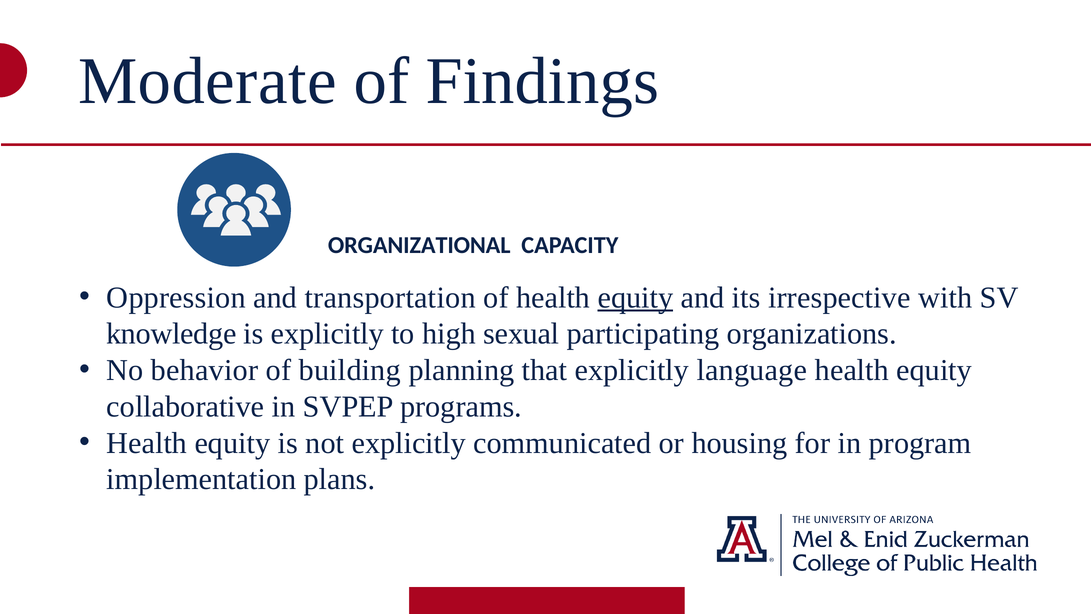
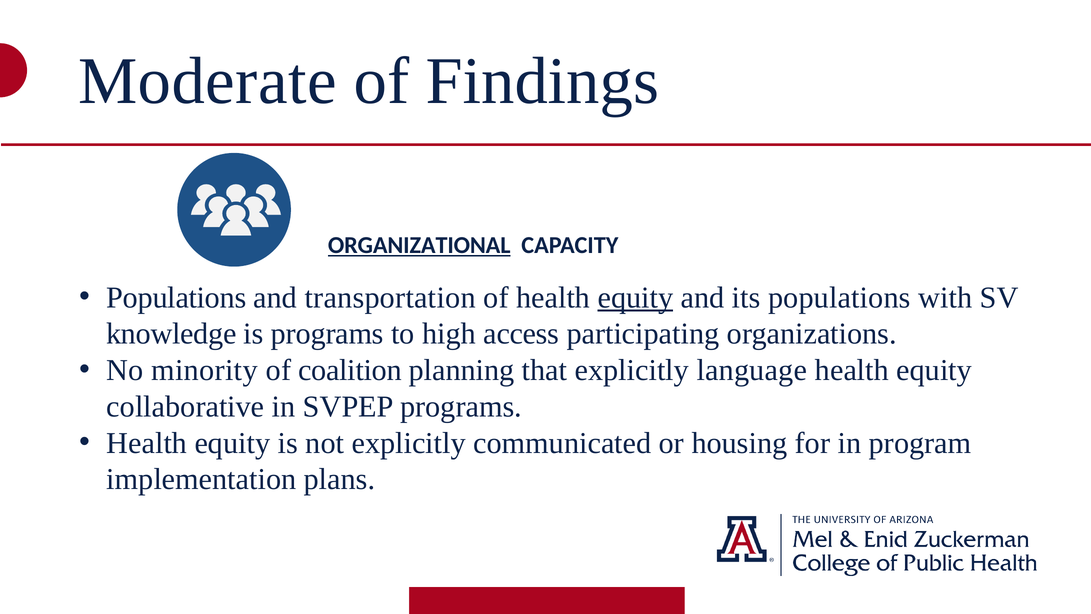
ORGANIZATIONAL underline: none -> present
Oppression at (176, 297): Oppression -> Populations
its irrespective: irrespective -> populations
is explicitly: explicitly -> programs
sexual: sexual -> access
behavior: behavior -> minority
building: building -> coalition
